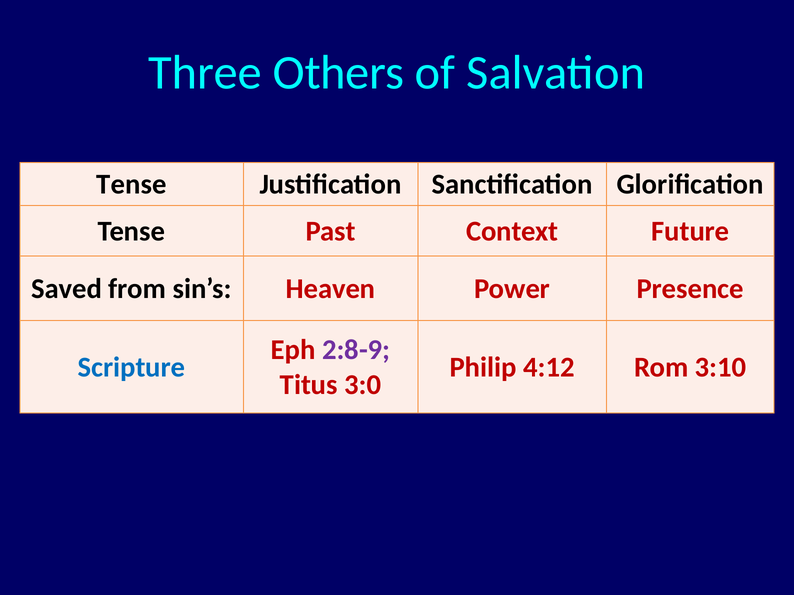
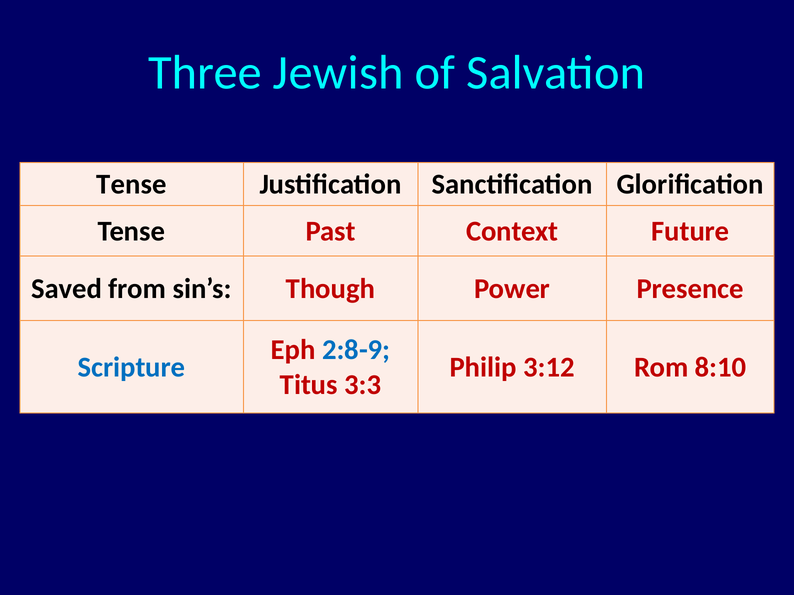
Others: Others -> Jewish
Heaven: Heaven -> Though
2:8-9 colour: purple -> blue
4:12: 4:12 -> 3:12
3:10: 3:10 -> 8:10
3:0: 3:0 -> 3:3
